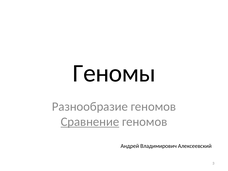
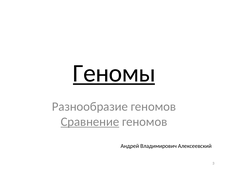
Геномы underline: none -> present
